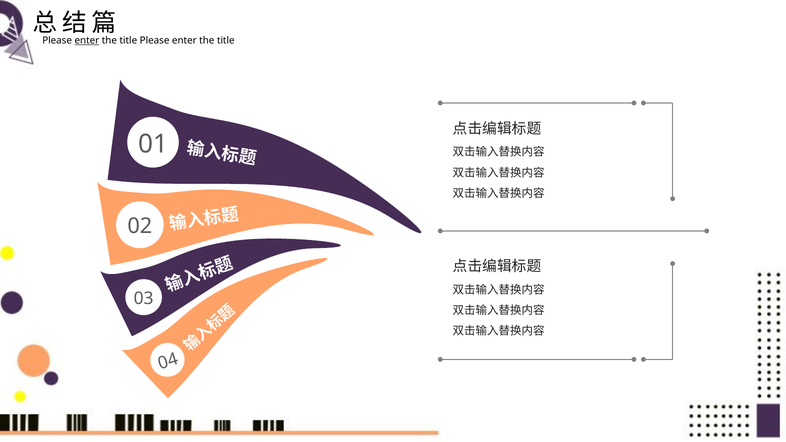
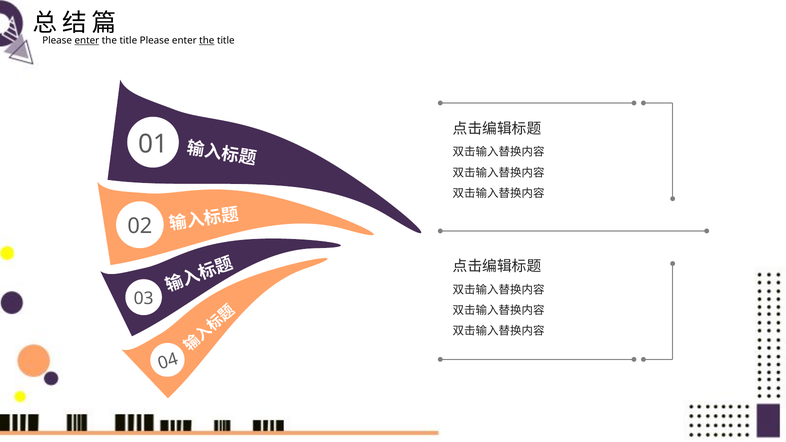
the at (207, 40) underline: none -> present
